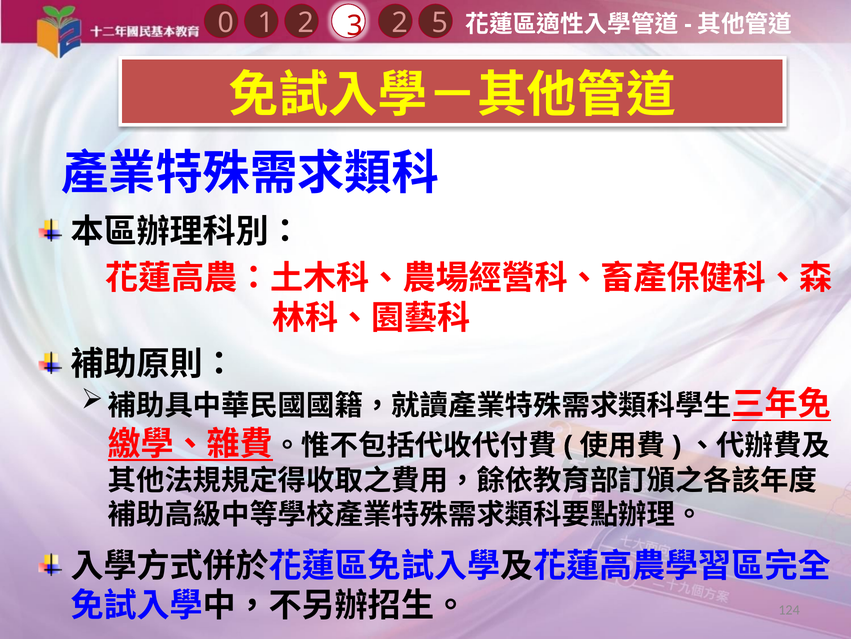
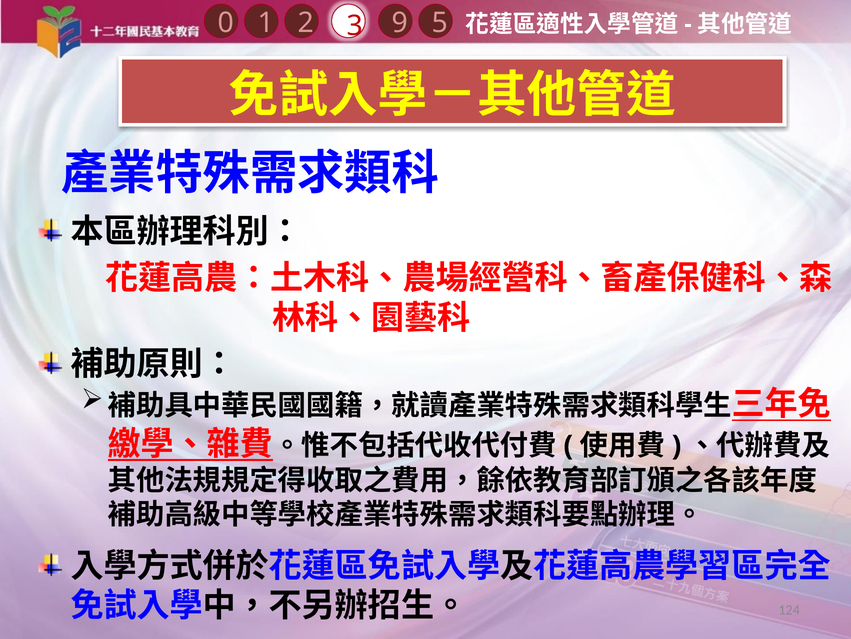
1 2: 2 -> 9
